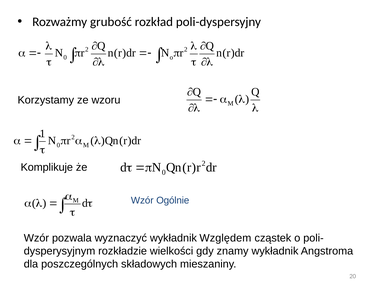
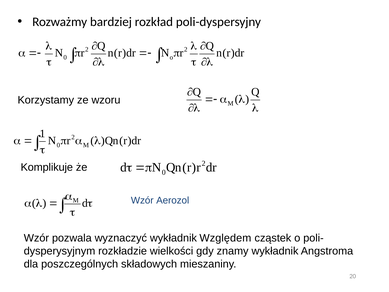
grubość: grubość -> bardziej
Ogólnie: Ogólnie -> Aerozol
